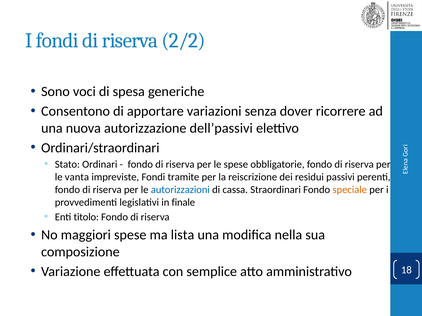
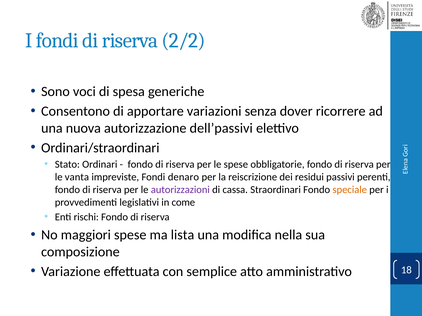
tramite: tramite -> denaro
autorizzazioni colour: blue -> purple
finale: finale -> come
titolo: titolo -> rischi
